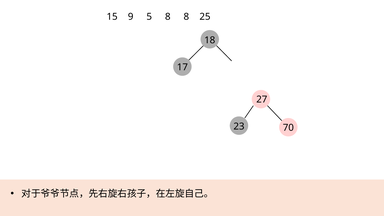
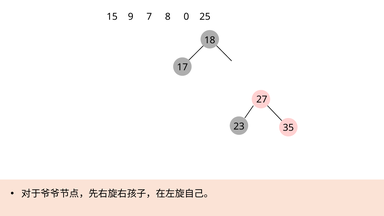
5: 5 -> 7
8 8: 8 -> 0
70: 70 -> 35
